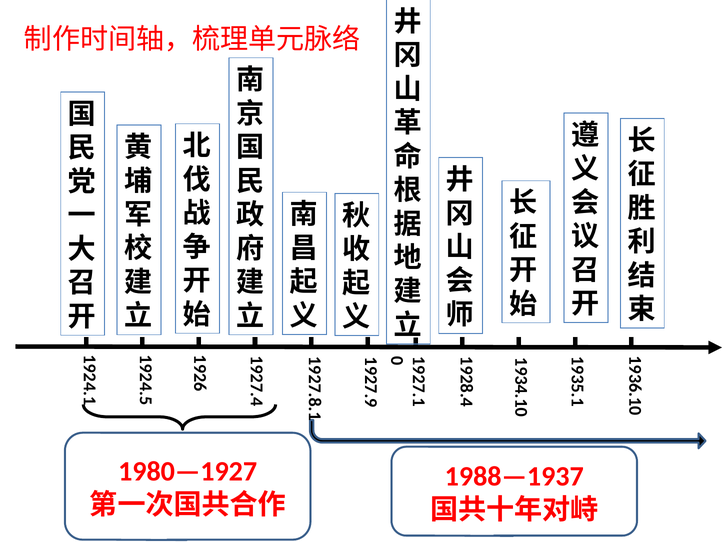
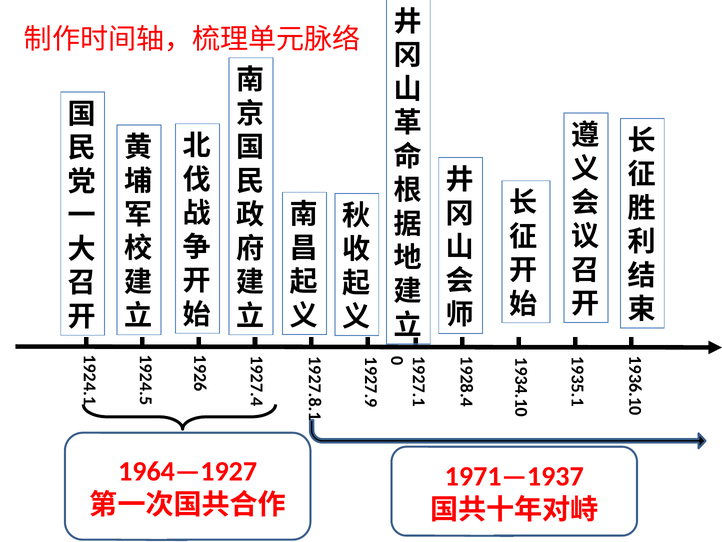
1980—1927: 1980—1927 -> 1964—1927
1988—1937: 1988—1937 -> 1971—1937
